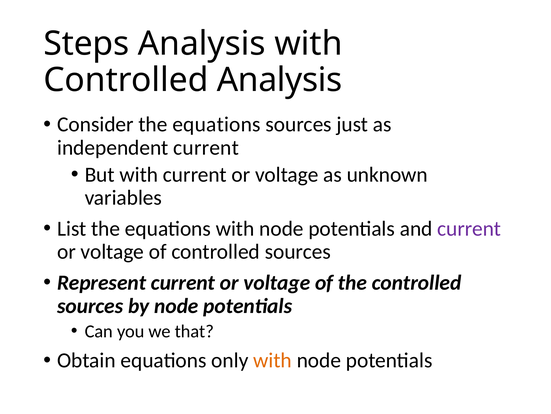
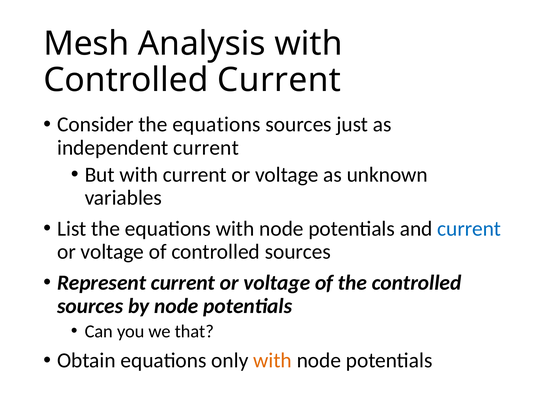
Steps: Steps -> Mesh
Controlled Analysis: Analysis -> Current
current at (469, 228) colour: purple -> blue
